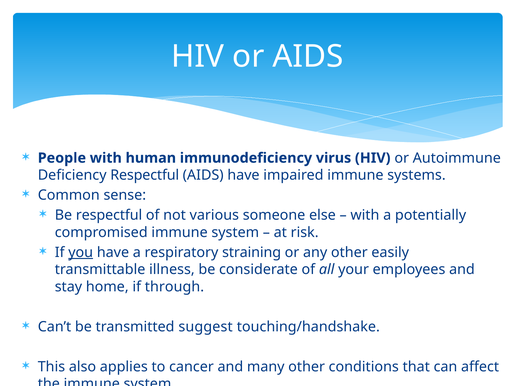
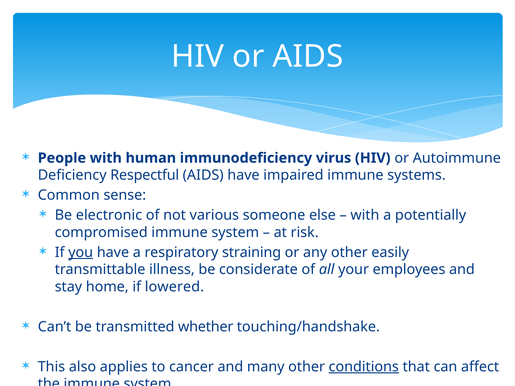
Be respectful: respectful -> electronic
through: through -> lowered
suggest: suggest -> whether
conditions underline: none -> present
